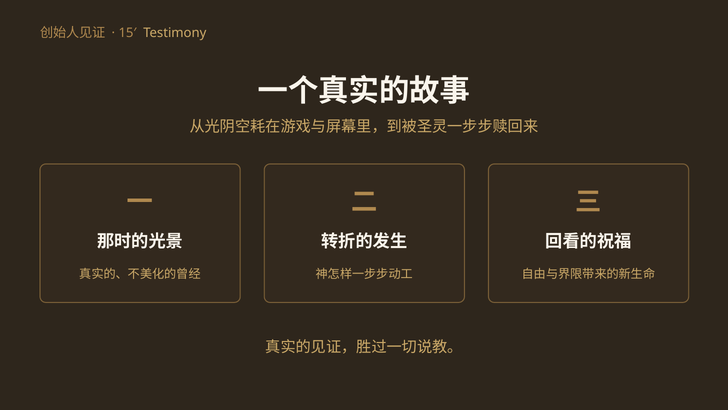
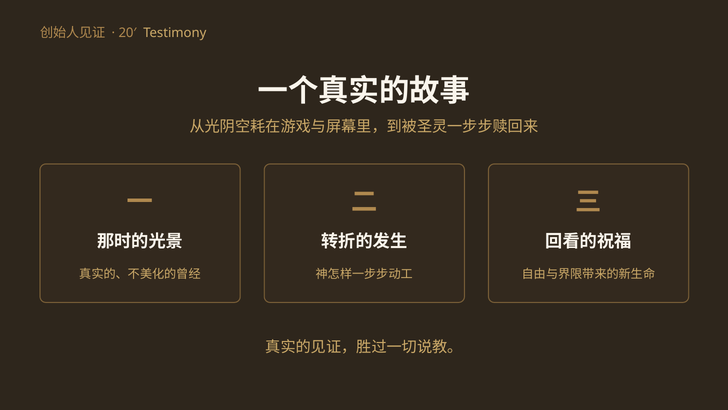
15′: 15′ -> 20′
